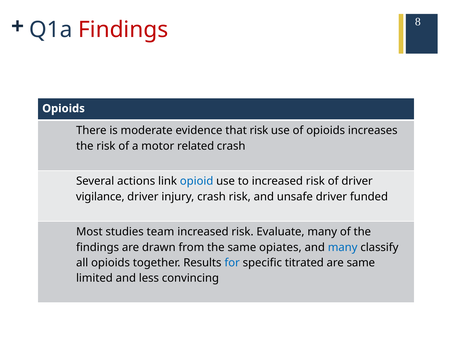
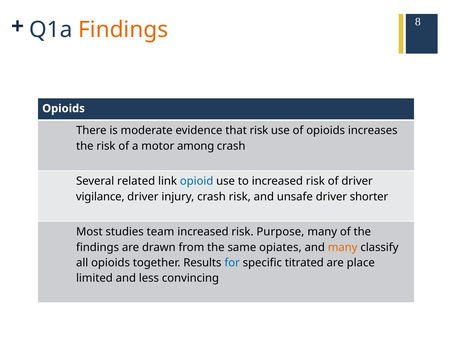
Findings at (123, 30) colour: red -> orange
related: related -> among
actions: actions -> related
funded: funded -> shorter
Evaluate: Evaluate -> Purpose
many at (343, 247) colour: blue -> orange
are same: same -> place
